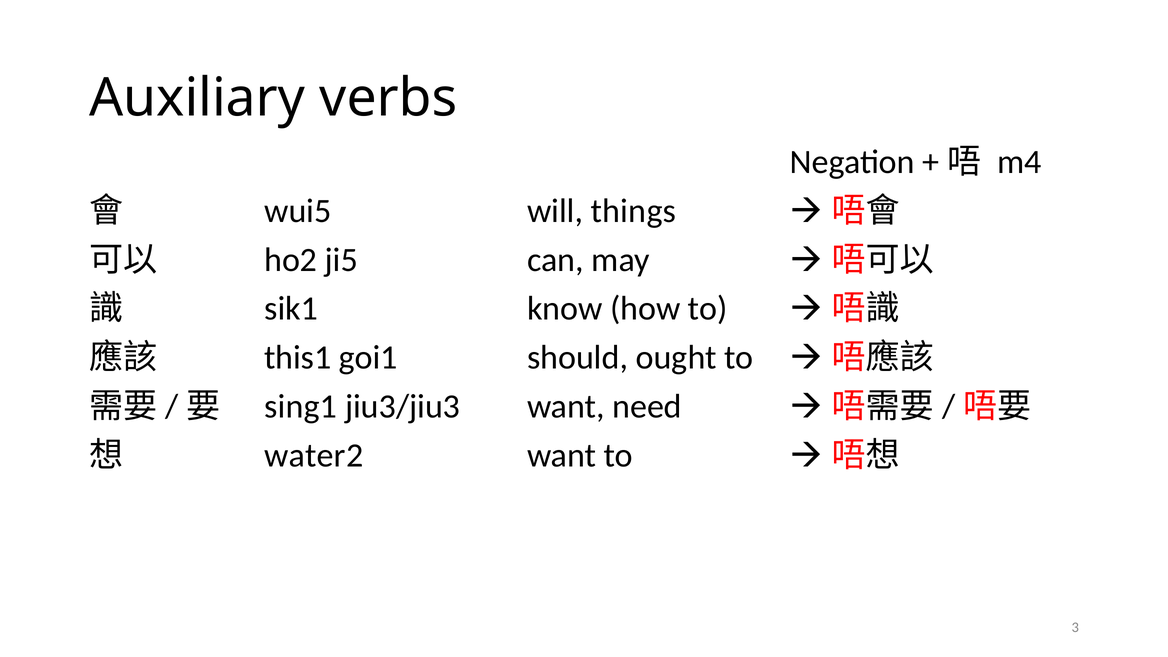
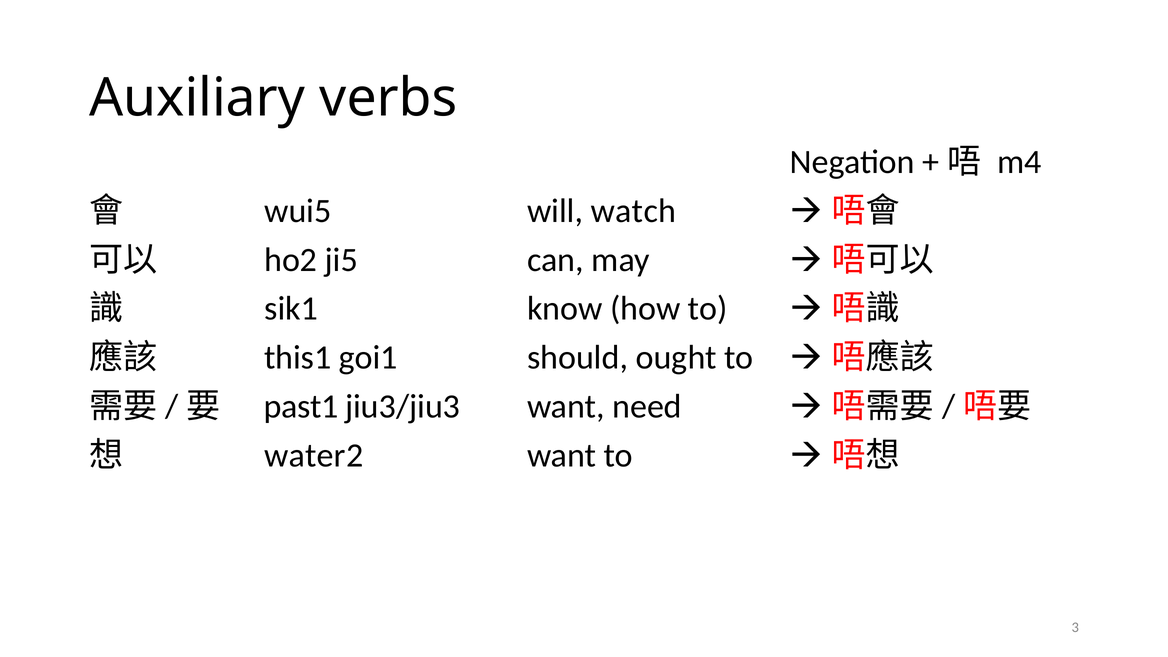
things: things -> watch
sing1: sing1 -> past1
